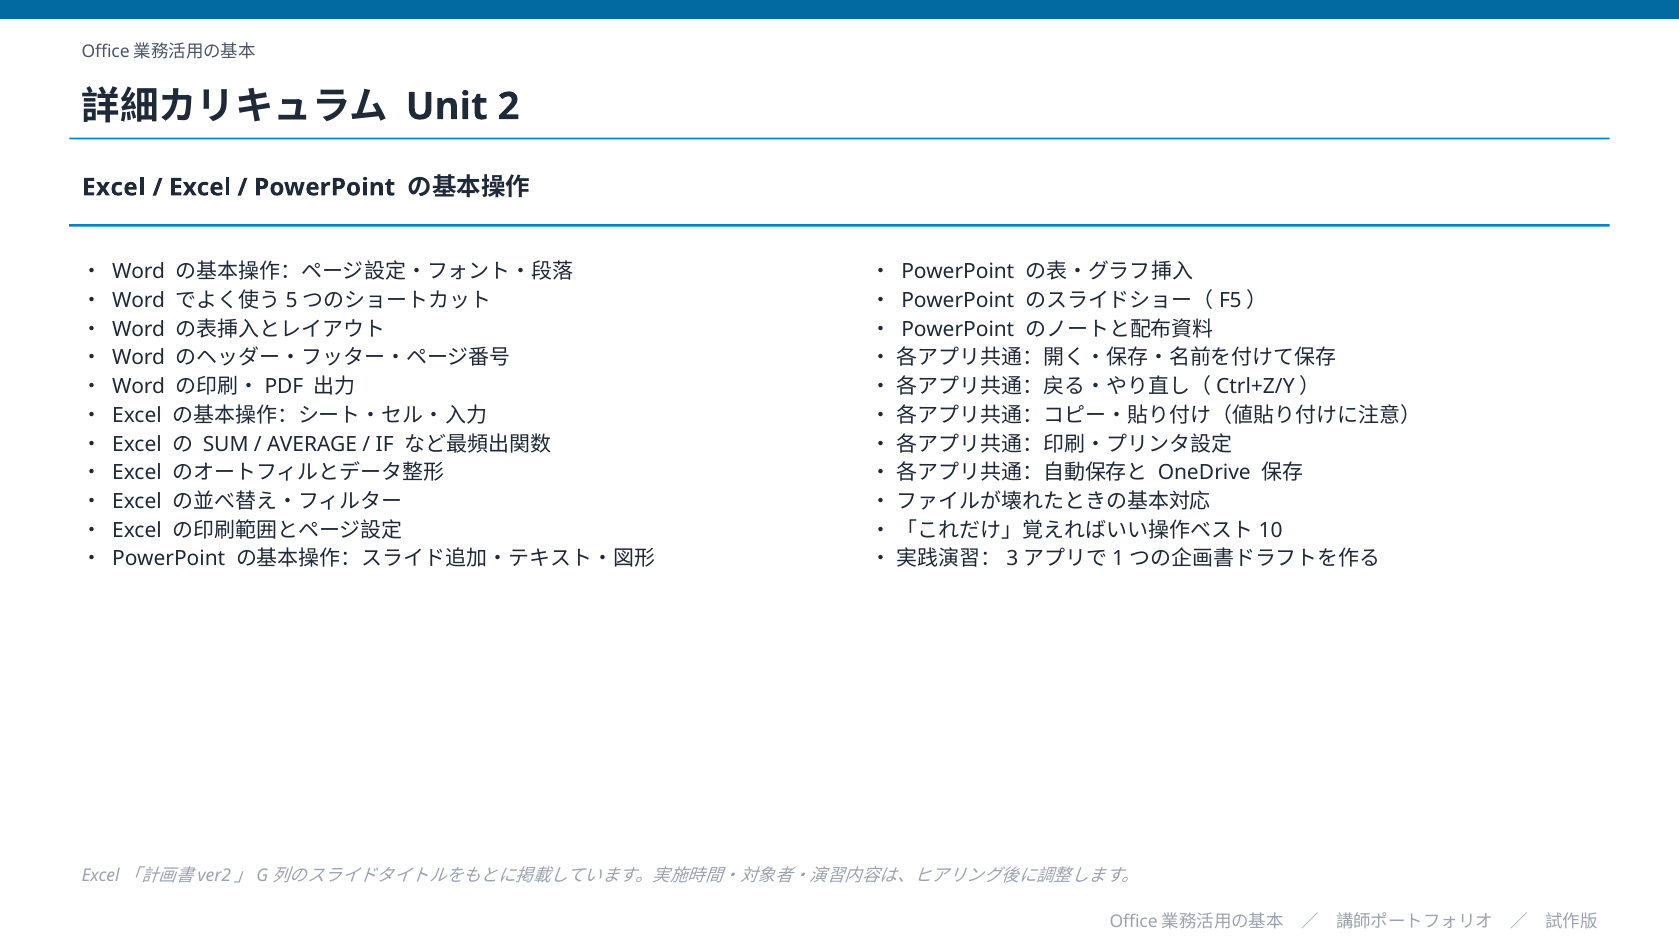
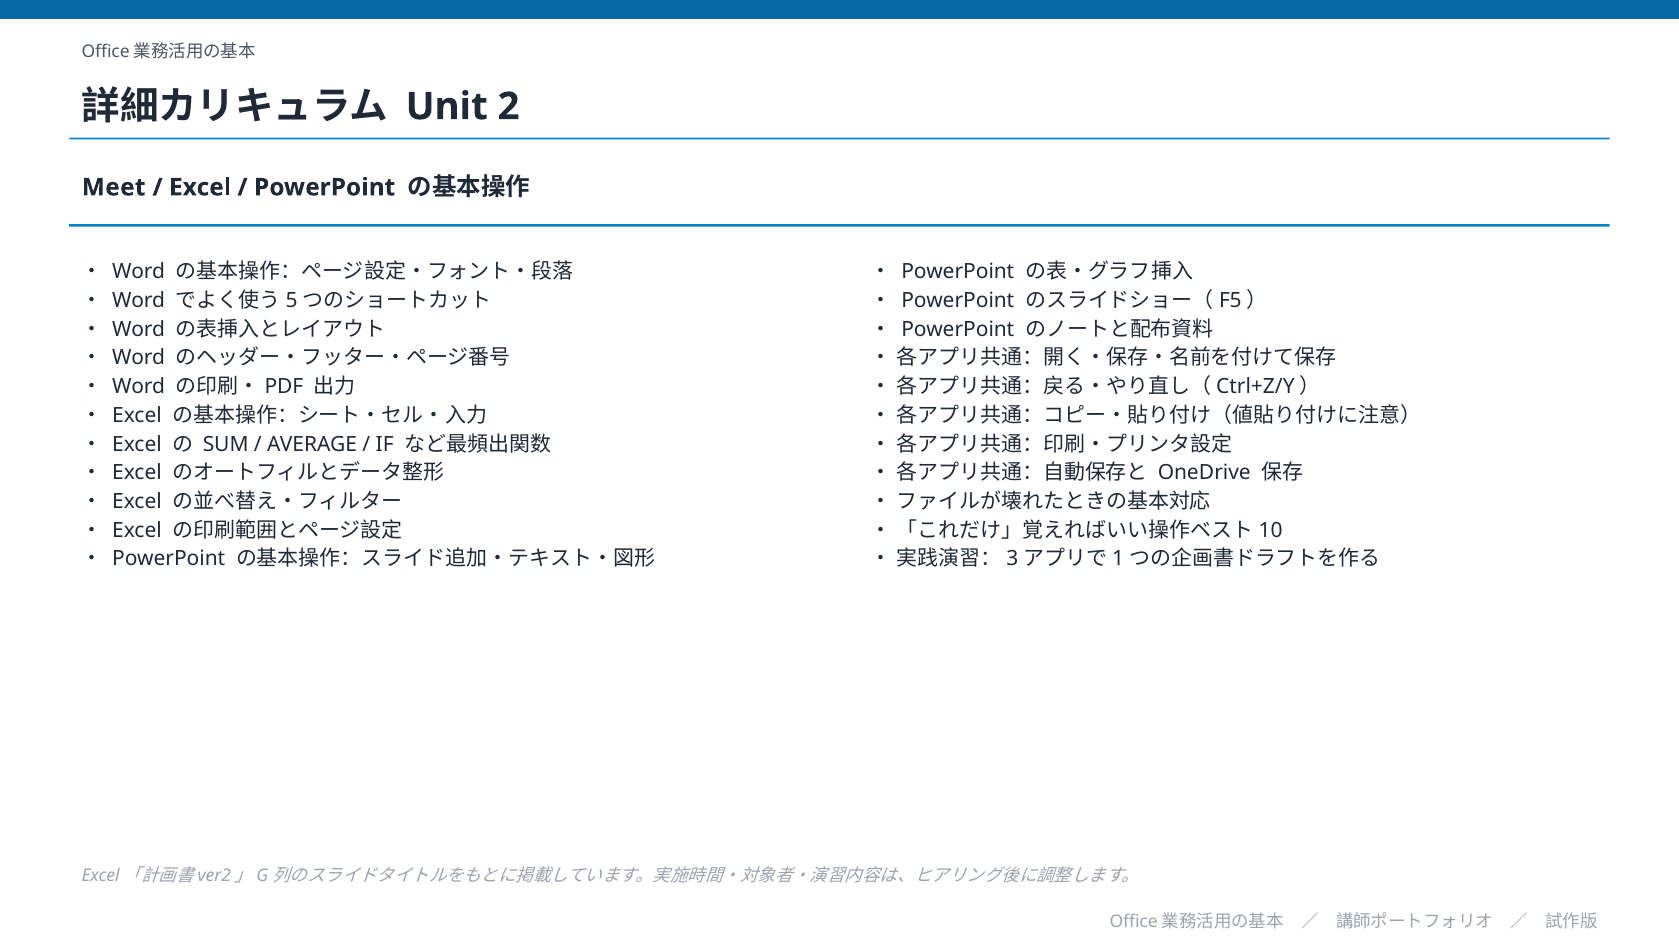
Excel at (114, 187): Excel -> Meet
